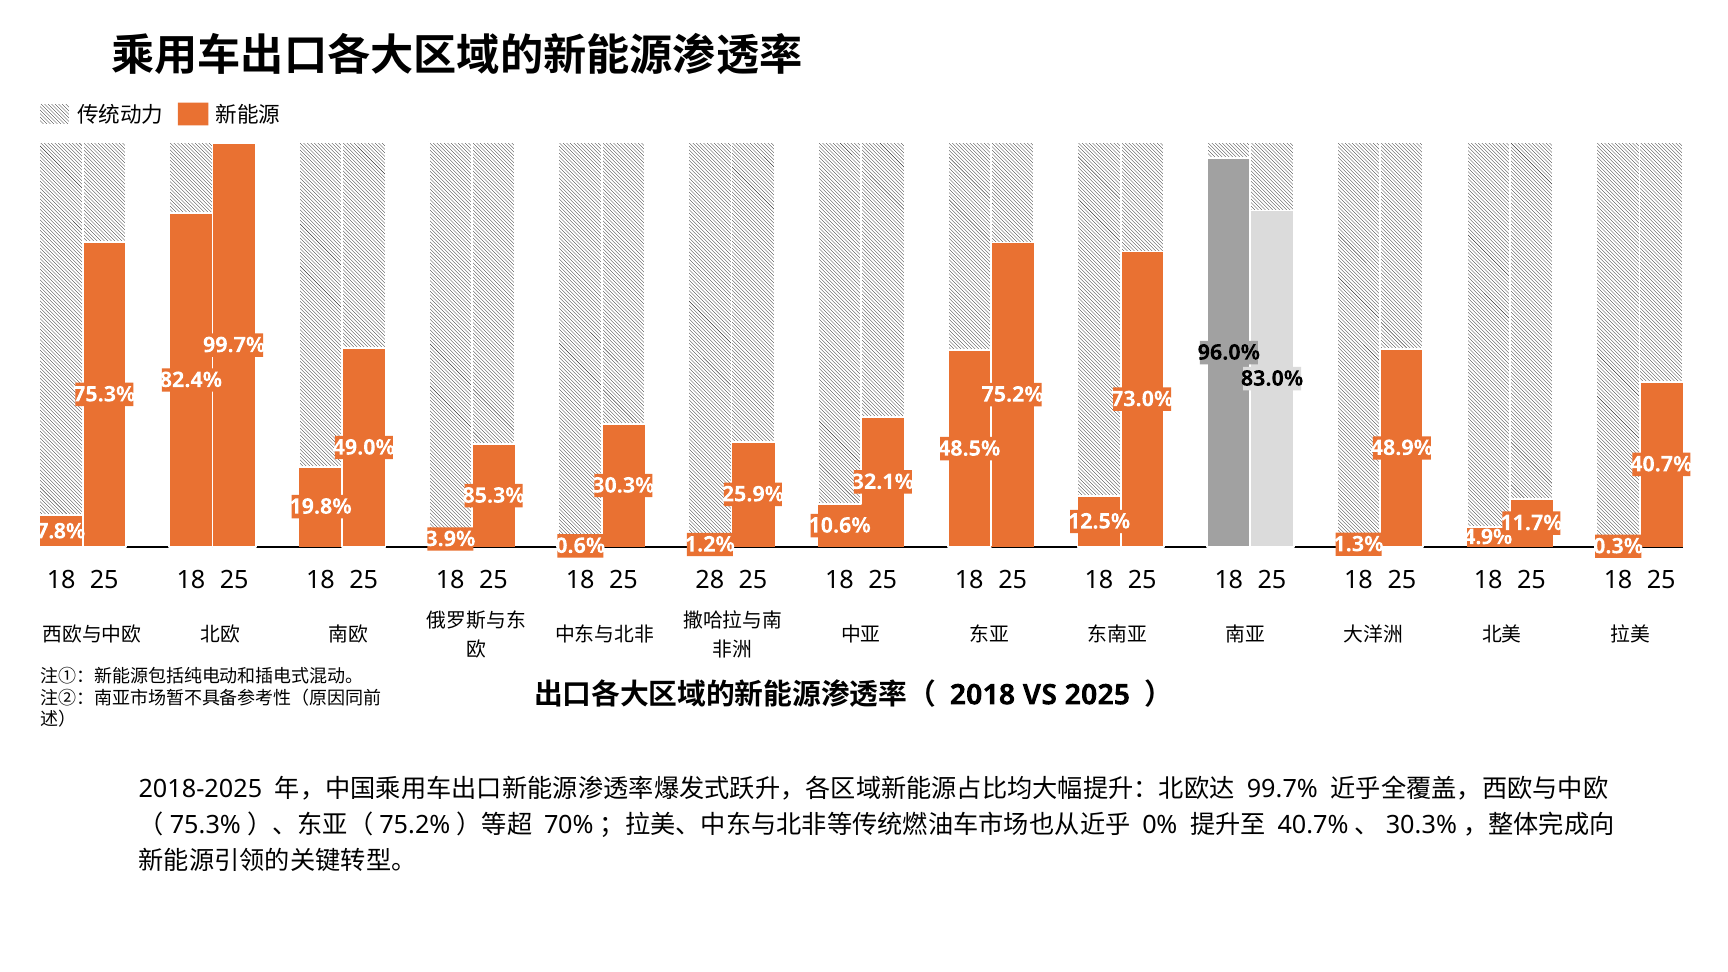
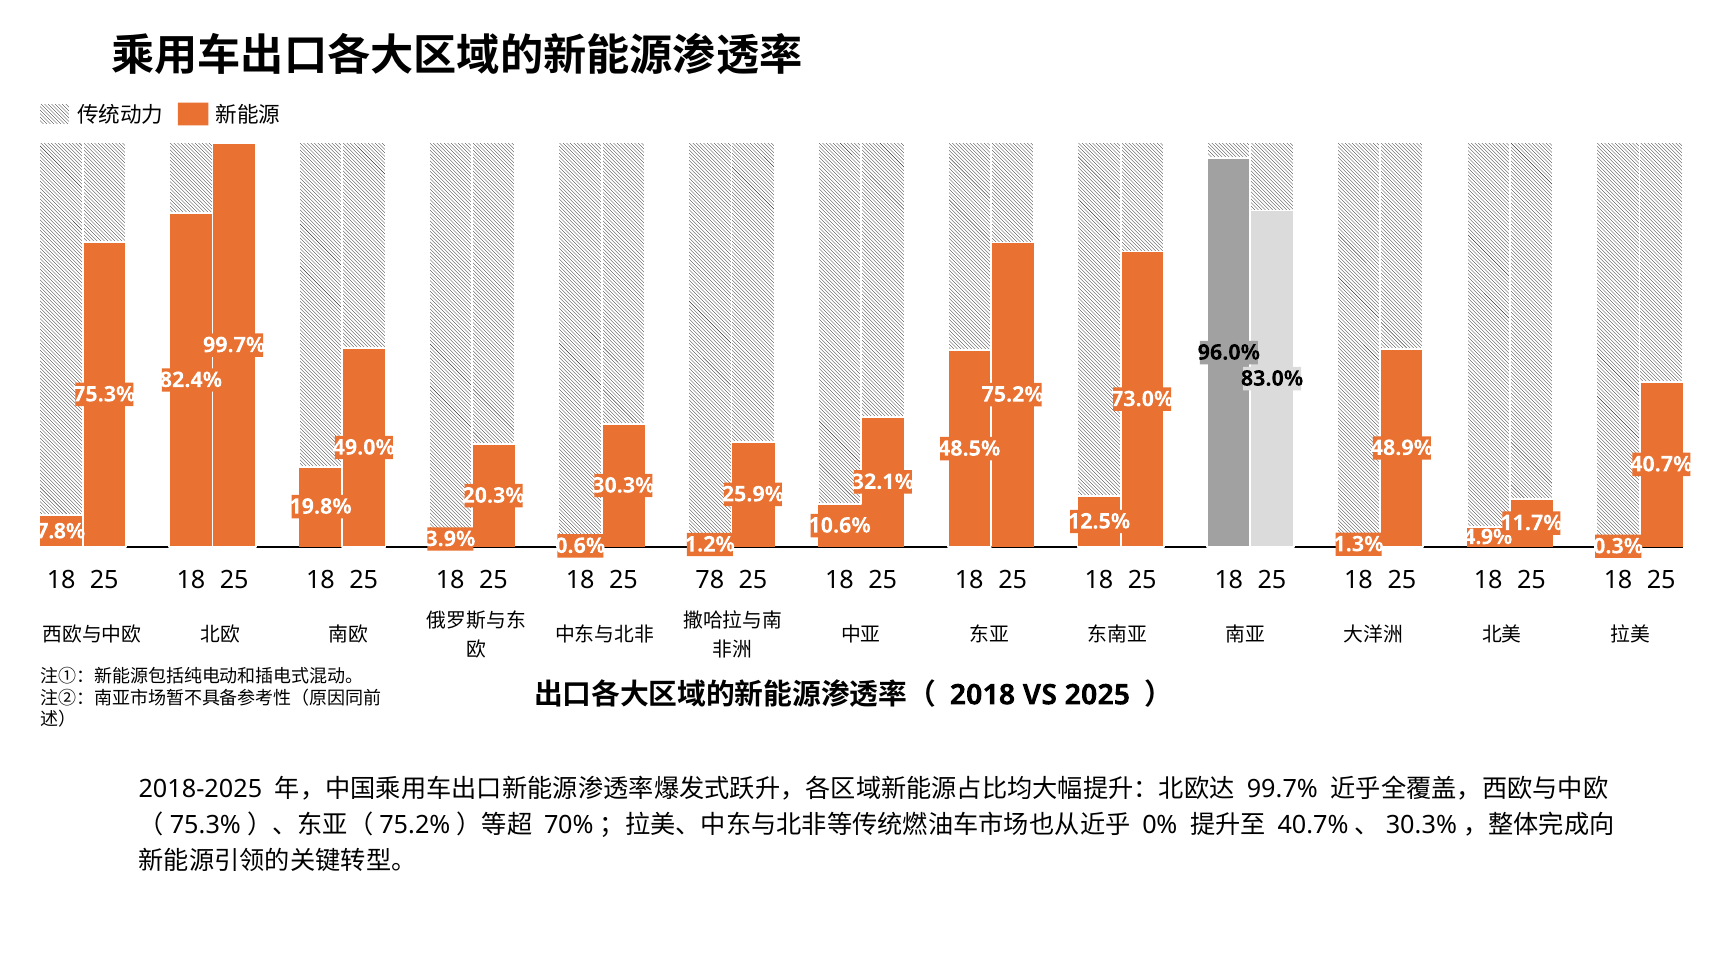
85.3%: 85.3% -> 20.3%
28: 28 -> 78
